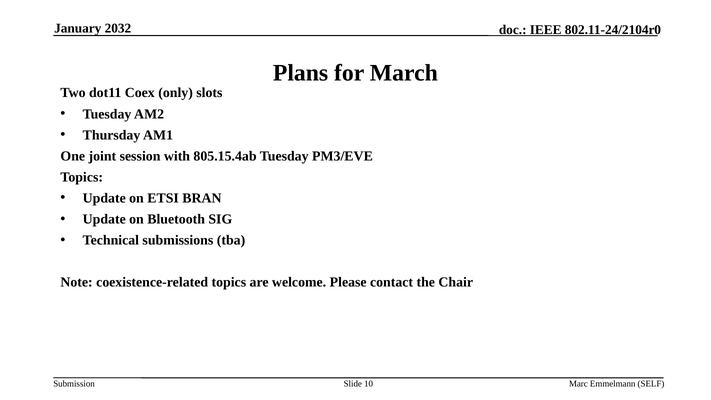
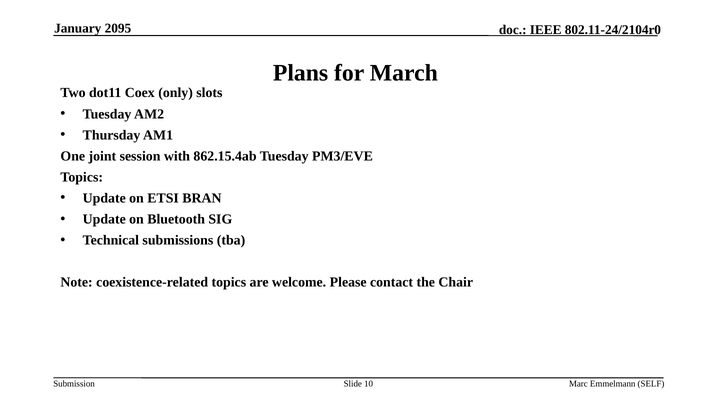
2032: 2032 -> 2095
805.15.4ab: 805.15.4ab -> 862.15.4ab
